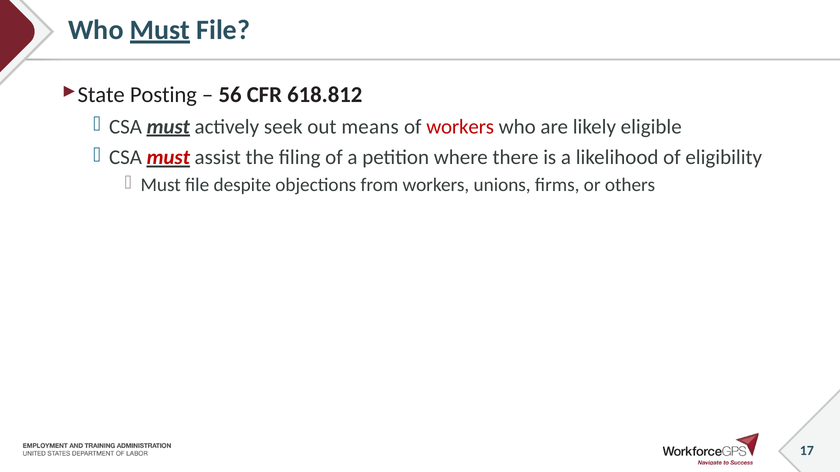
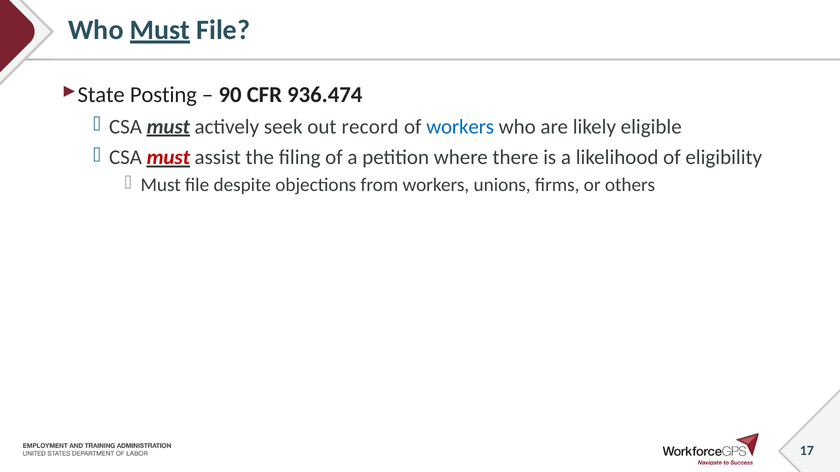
56: 56 -> 90
618.812: 618.812 -> 936.474
means: means -> record
workers at (460, 127) colour: red -> blue
